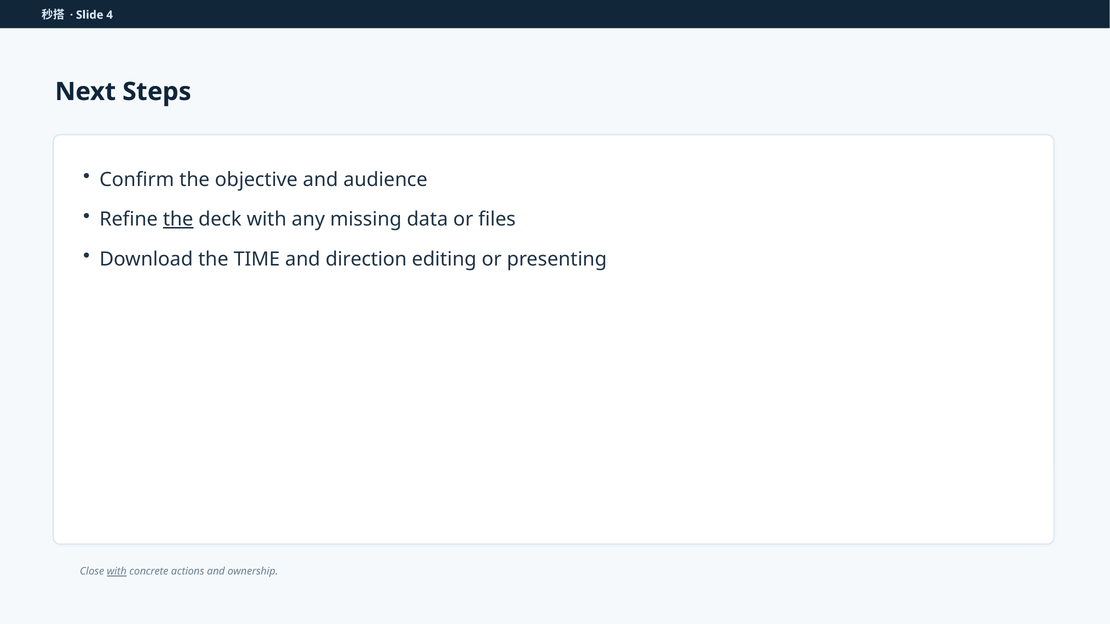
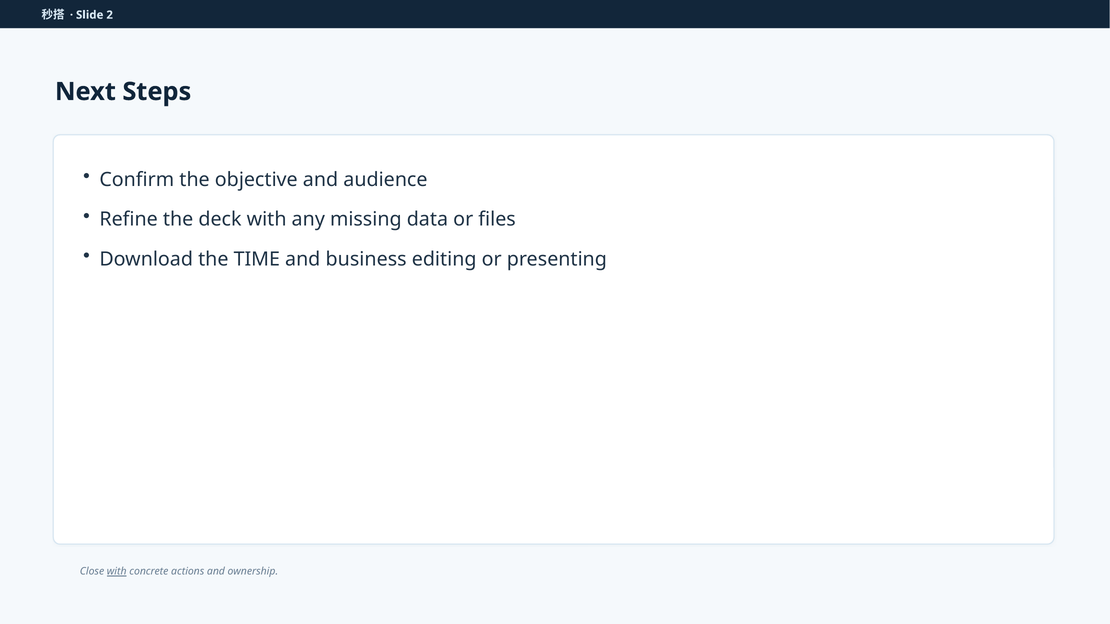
4: 4 -> 2
the at (178, 219) underline: present -> none
direction: direction -> business
